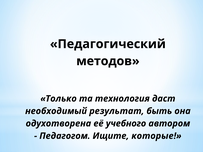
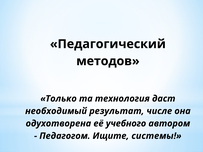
быть: быть -> числе
которые: которые -> системы
